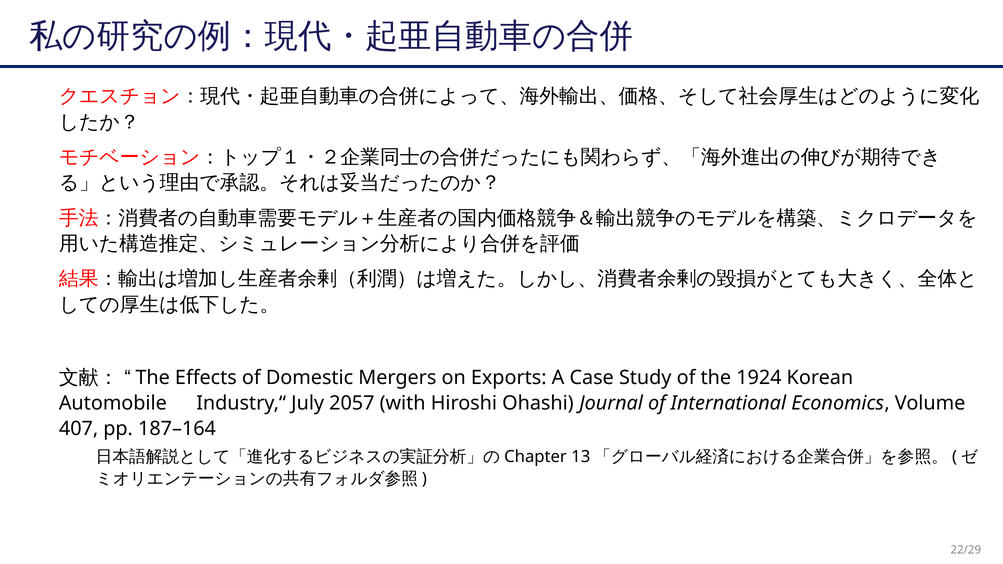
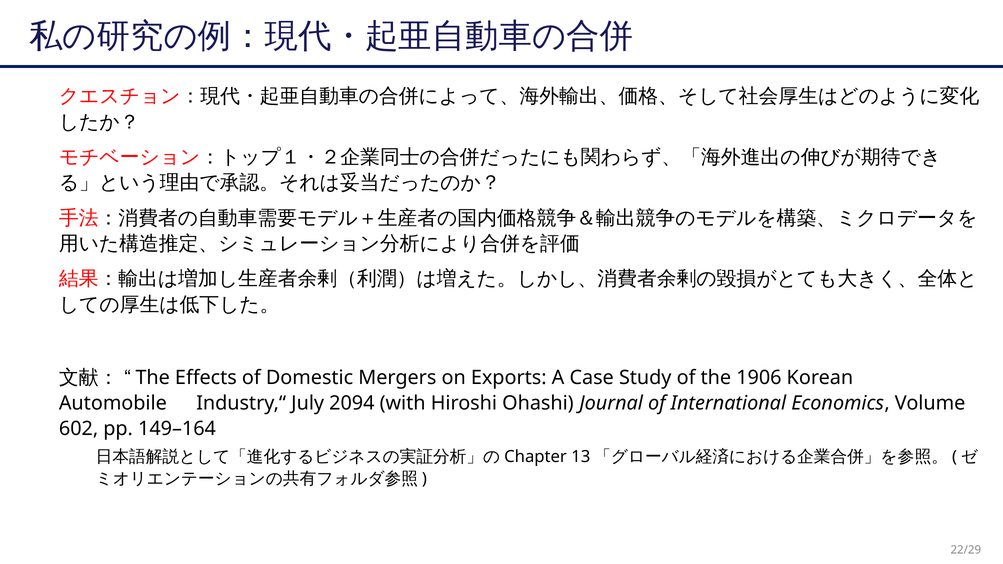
1924: 1924 -> 1906
2057: 2057 -> 2094
407: 407 -> 602
187–164: 187–164 -> 149–164
